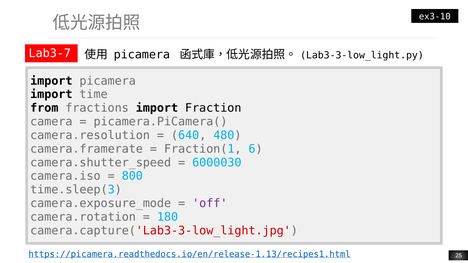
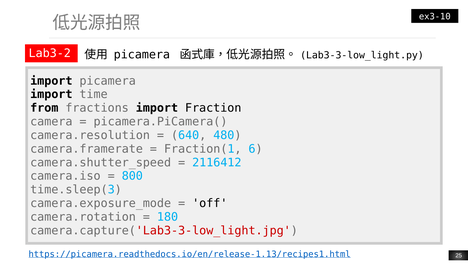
Lab3-7: Lab3-7 -> Lab3-2
6000030: 6000030 -> 2116412
off colour: purple -> black
